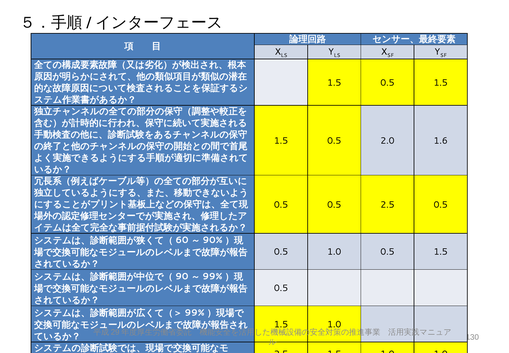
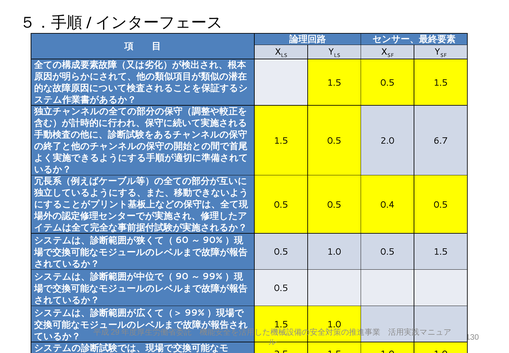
1.6: 1.6 -> 6.7
0.5 2.5: 2.5 -> 0.4
